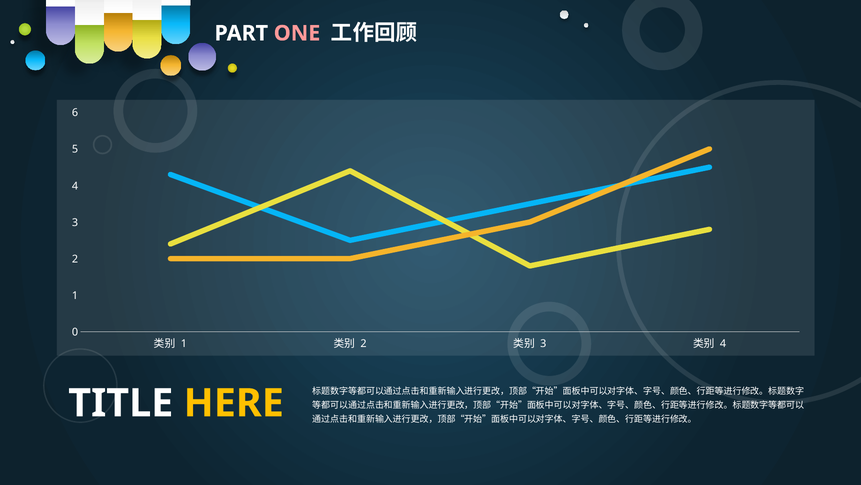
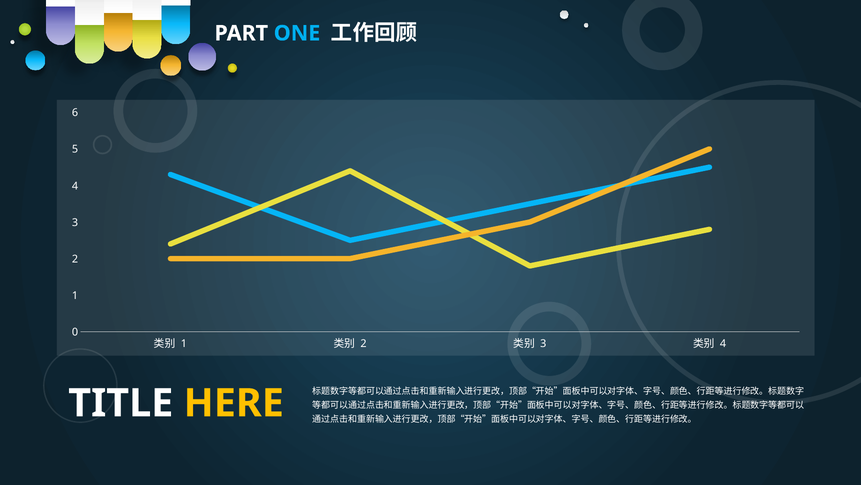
ONE colour: pink -> light blue
